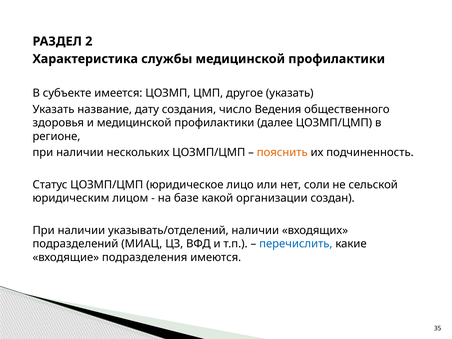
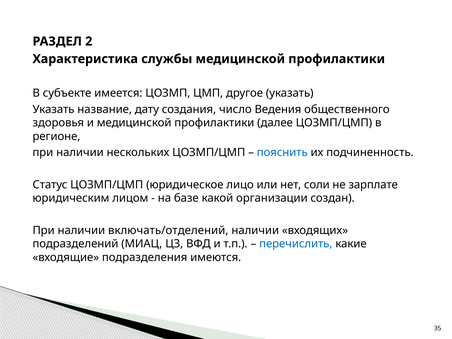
пояснить colour: orange -> blue
сельской: сельской -> зарплате
указывать/отделений: указывать/отделений -> включать/отделений
